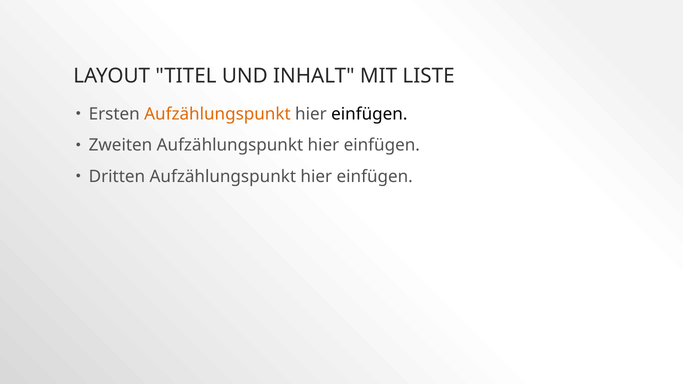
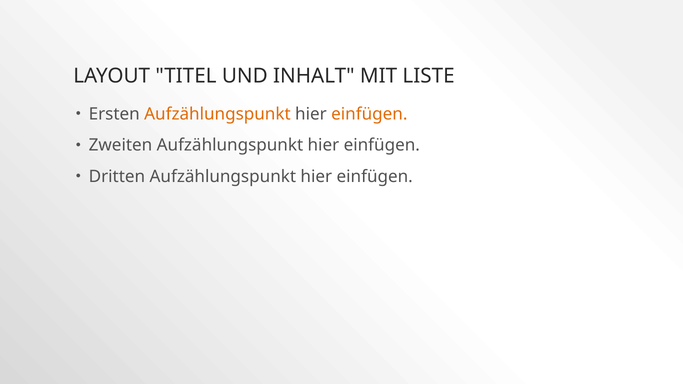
einfügen at (369, 114) colour: black -> orange
